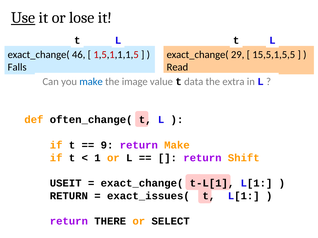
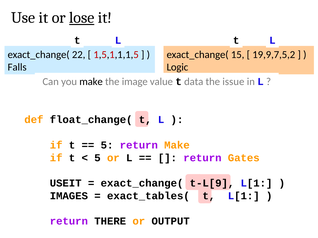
Use underline: present -> none
lose underline: none -> present
46: 46 -> 22
29: 29 -> 15
15,5,1,5,5: 15,5,1,5,5 -> 19,9,7,5,2
Read: Read -> Logic
make at (91, 82) colour: blue -> black
extra: extra -> issue
often_change(: often_change( -> float_change(
9 at (107, 145): 9 -> 5
1 at (97, 158): 1 -> 5
Shift: Shift -> Gates
t-L[1: t-L[1 -> t-L[9
RETURN at (69, 196): RETURN -> IMAGES
exact_issues(: exact_issues( -> exact_tables(
SELECT: SELECT -> OUTPUT
